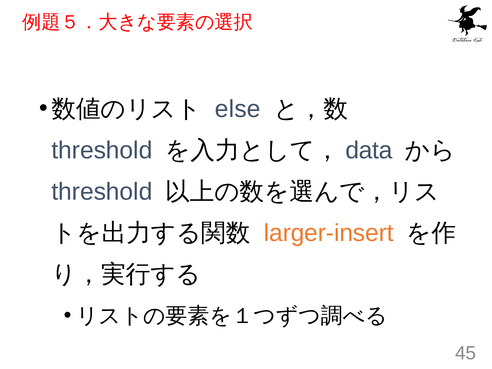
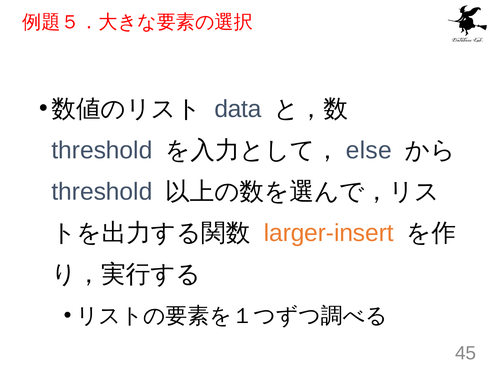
else: else -> data
data: data -> else
